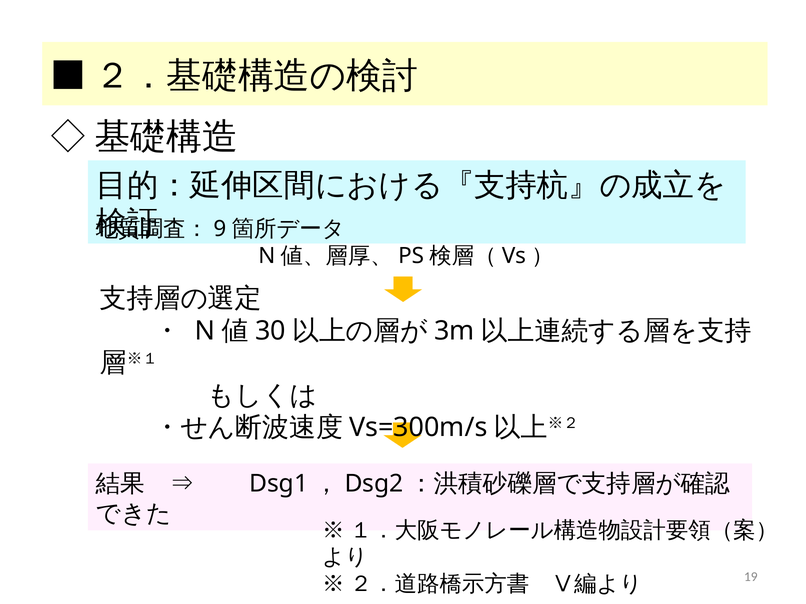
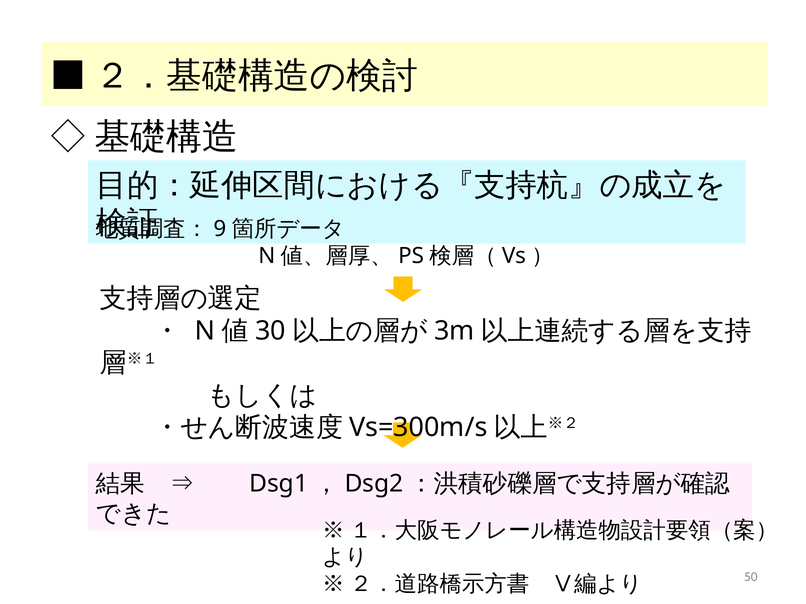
19: 19 -> 50
